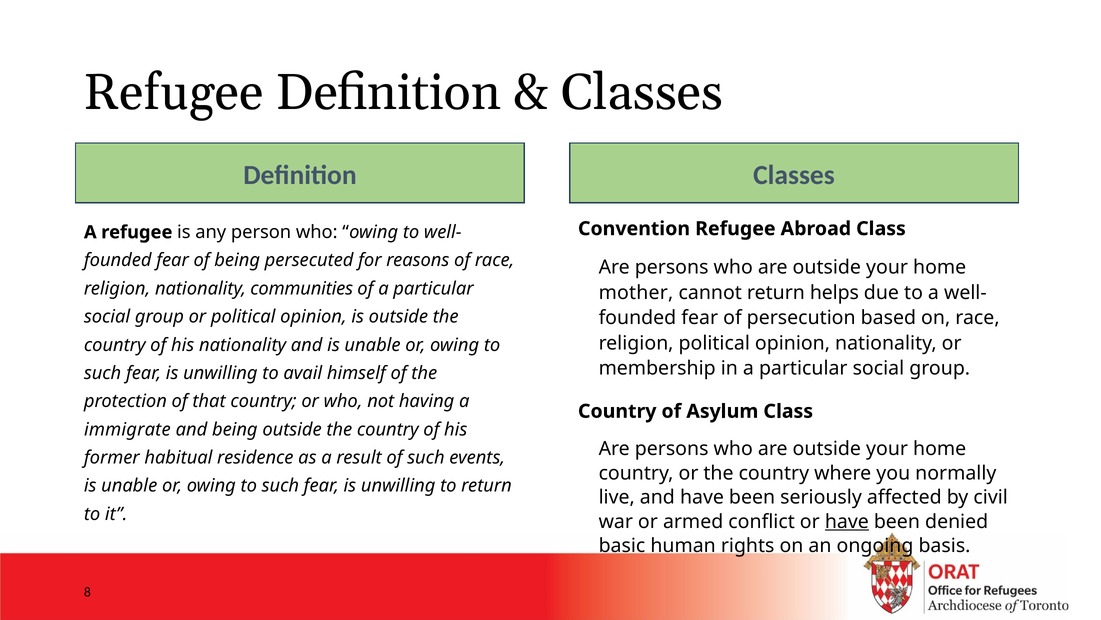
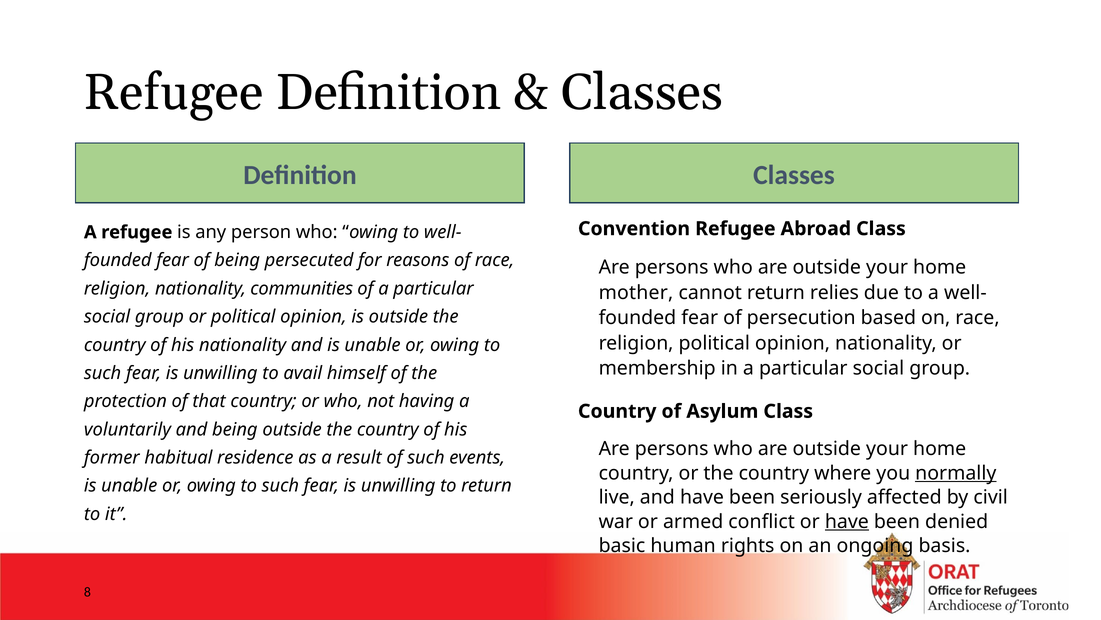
helps: helps -> relies
immigrate: immigrate -> voluntarily
normally underline: none -> present
